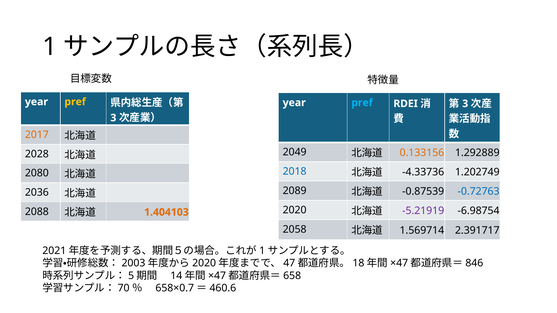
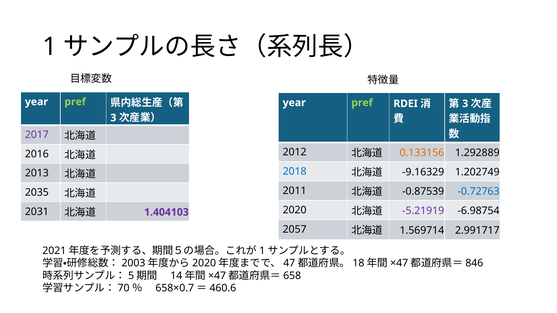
pref at (75, 102) colour: yellow -> light green
pref at (362, 103) colour: light blue -> light green
2017 colour: orange -> purple
2049: 2049 -> 2012
2028: 2028 -> 2016
-4.33736: -4.33736 -> -9.16329
2080: 2080 -> 2013
2089: 2089 -> 2011
2036: 2036 -> 2035
2088: 2088 -> 2031
1.404103 colour: orange -> purple
2058: 2058 -> 2057
2.391717: 2.391717 -> 2.991717
